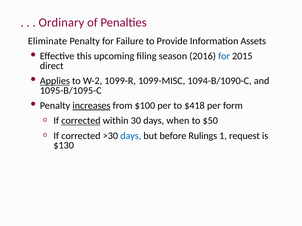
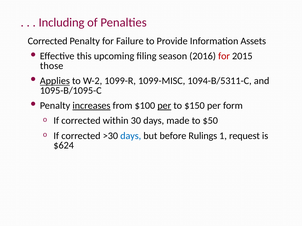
Ordinary: Ordinary -> Including
Eliminate at (48, 41): Eliminate -> Corrected
for at (224, 56) colour: blue -> red
direct: direct -> those
1094-B/1090-C: 1094-B/1090-C -> 1094-B/5311-C
per at (164, 106) underline: none -> present
$418: $418 -> $150
corrected at (81, 121) underline: present -> none
when: when -> made
$130: $130 -> $624
